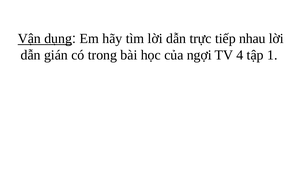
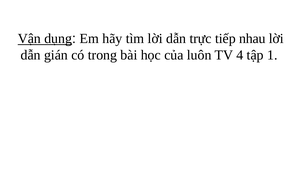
ngợi: ngợi -> luôn
